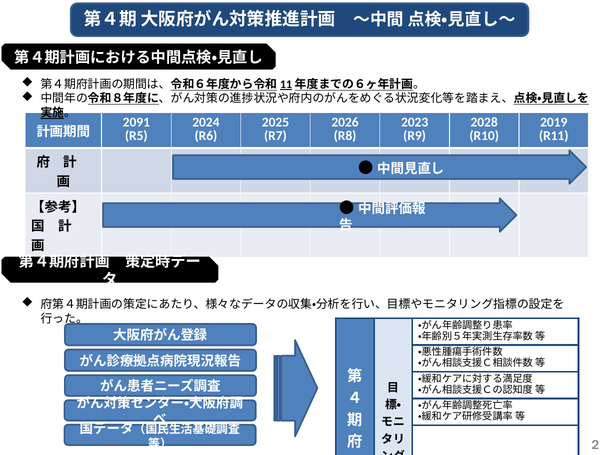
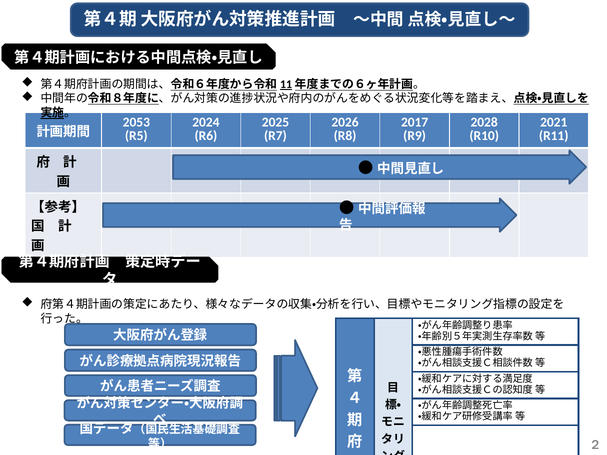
2091: 2091 -> 2053
2023: 2023 -> 2017
2019: 2019 -> 2021
